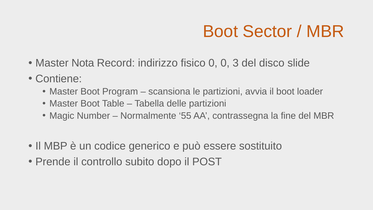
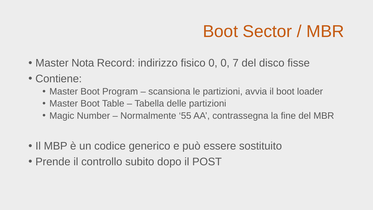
3: 3 -> 7
slide: slide -> fisse
